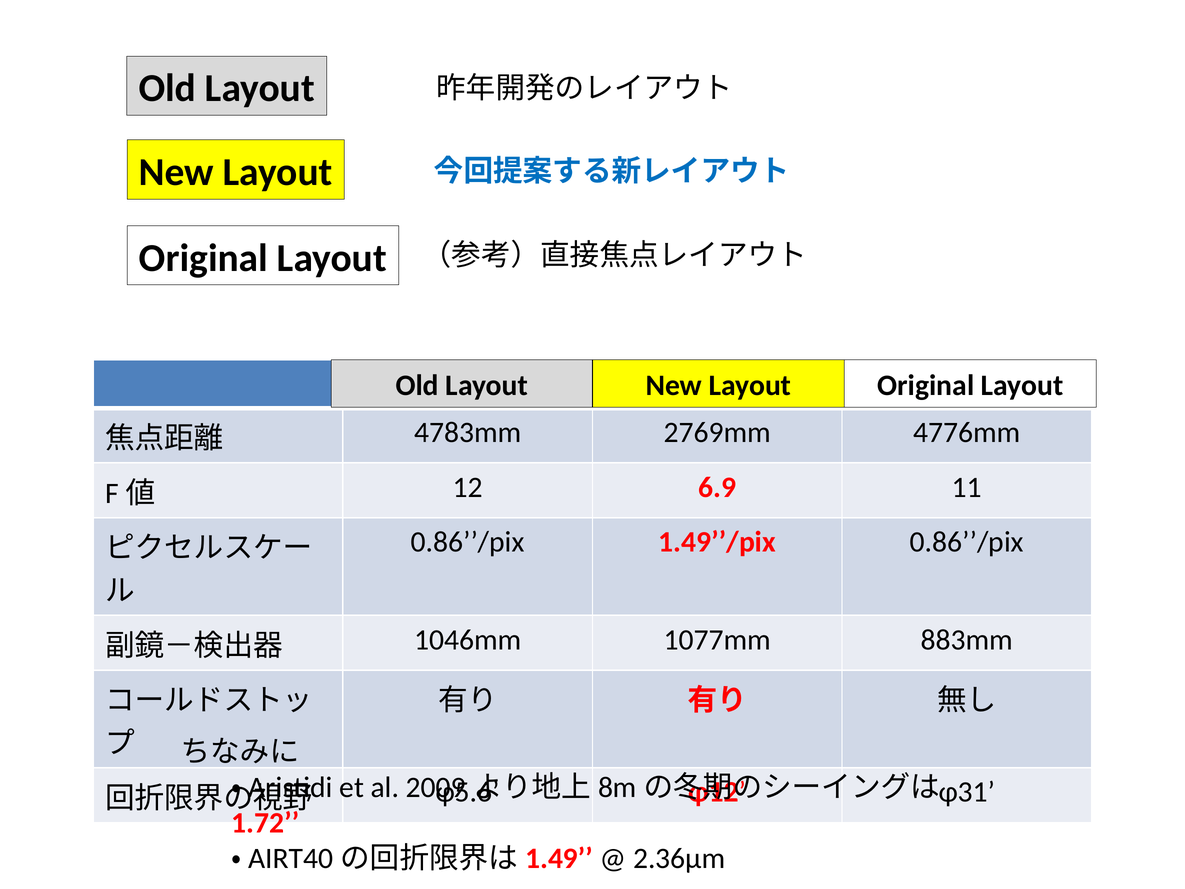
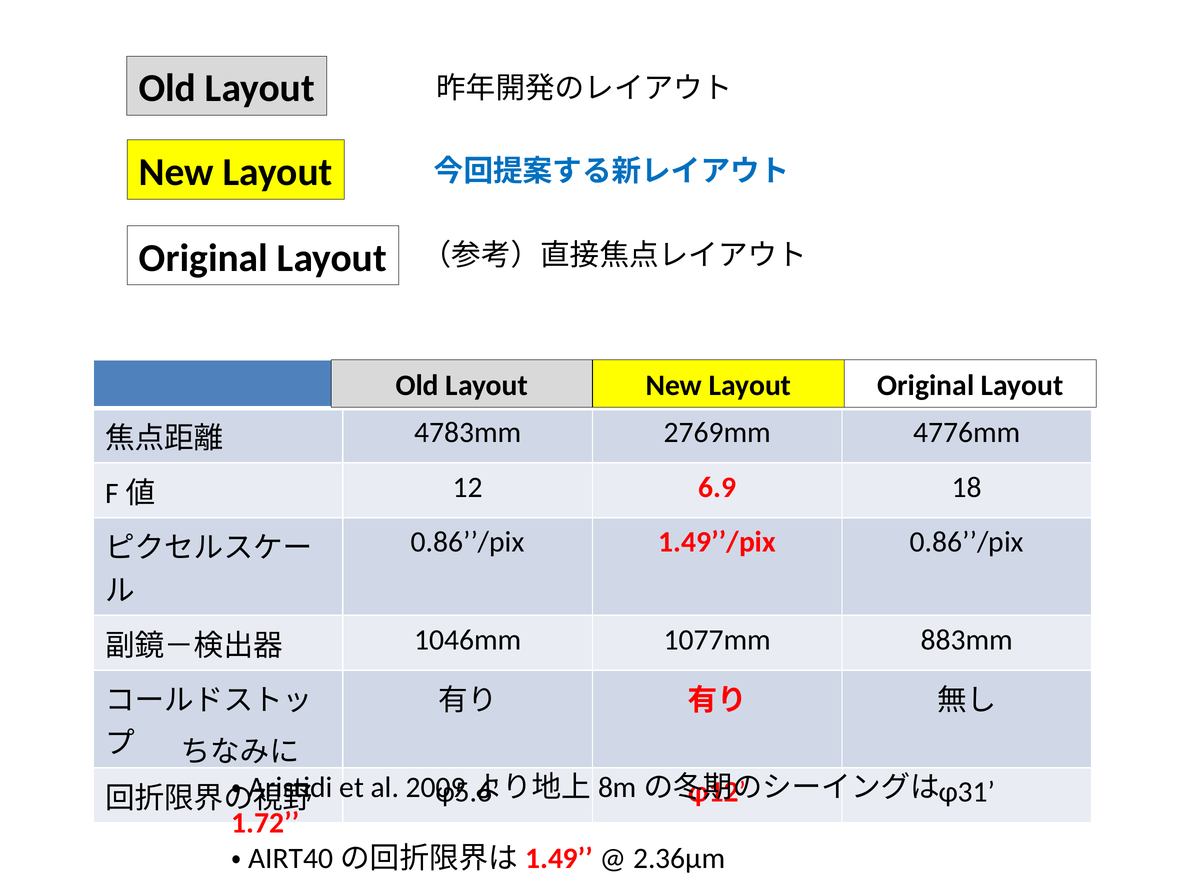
11: 11 -> 18
